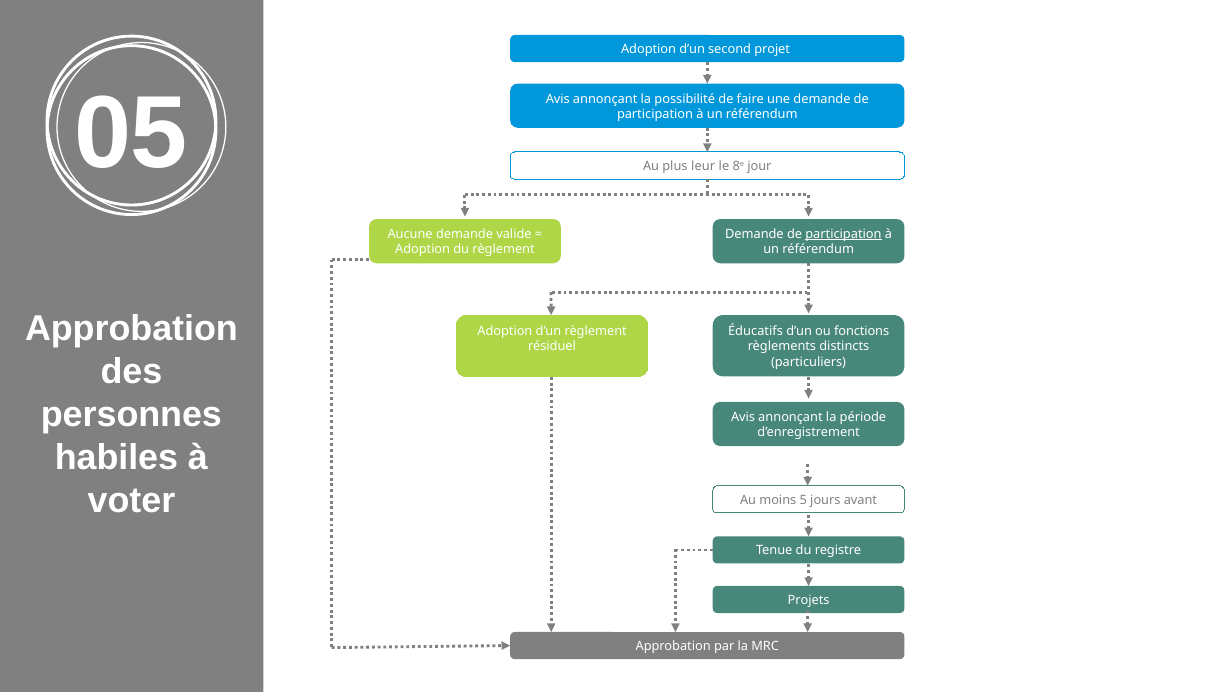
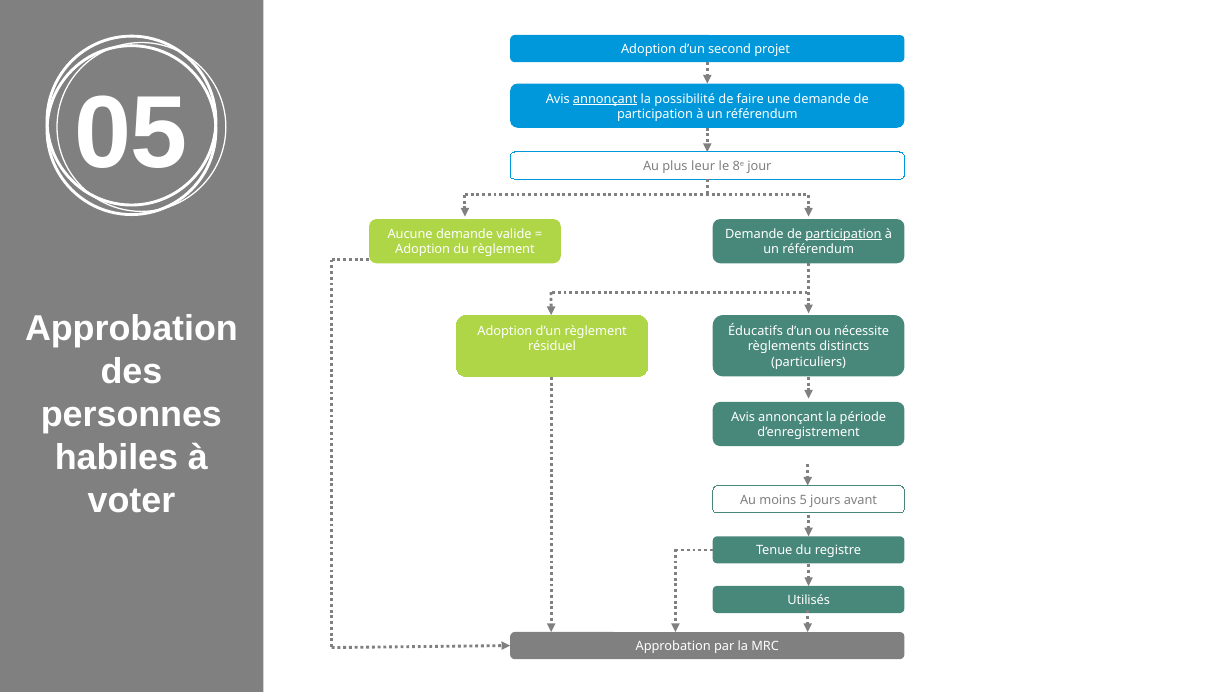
annonçant at (605, 99) underline: none -> present
fonctions: fonctions -> nécessite
Projets: Projets -> Utilisés
